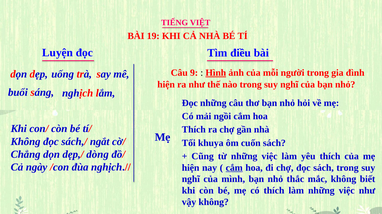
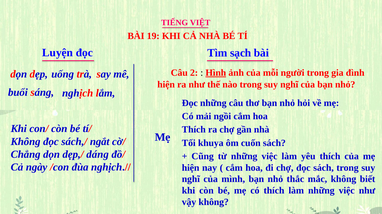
điều: điều -> sạch
9: 9 -> 2
dòng: dòng -> dáng
cắm at (234, 168) underline: present -> none
